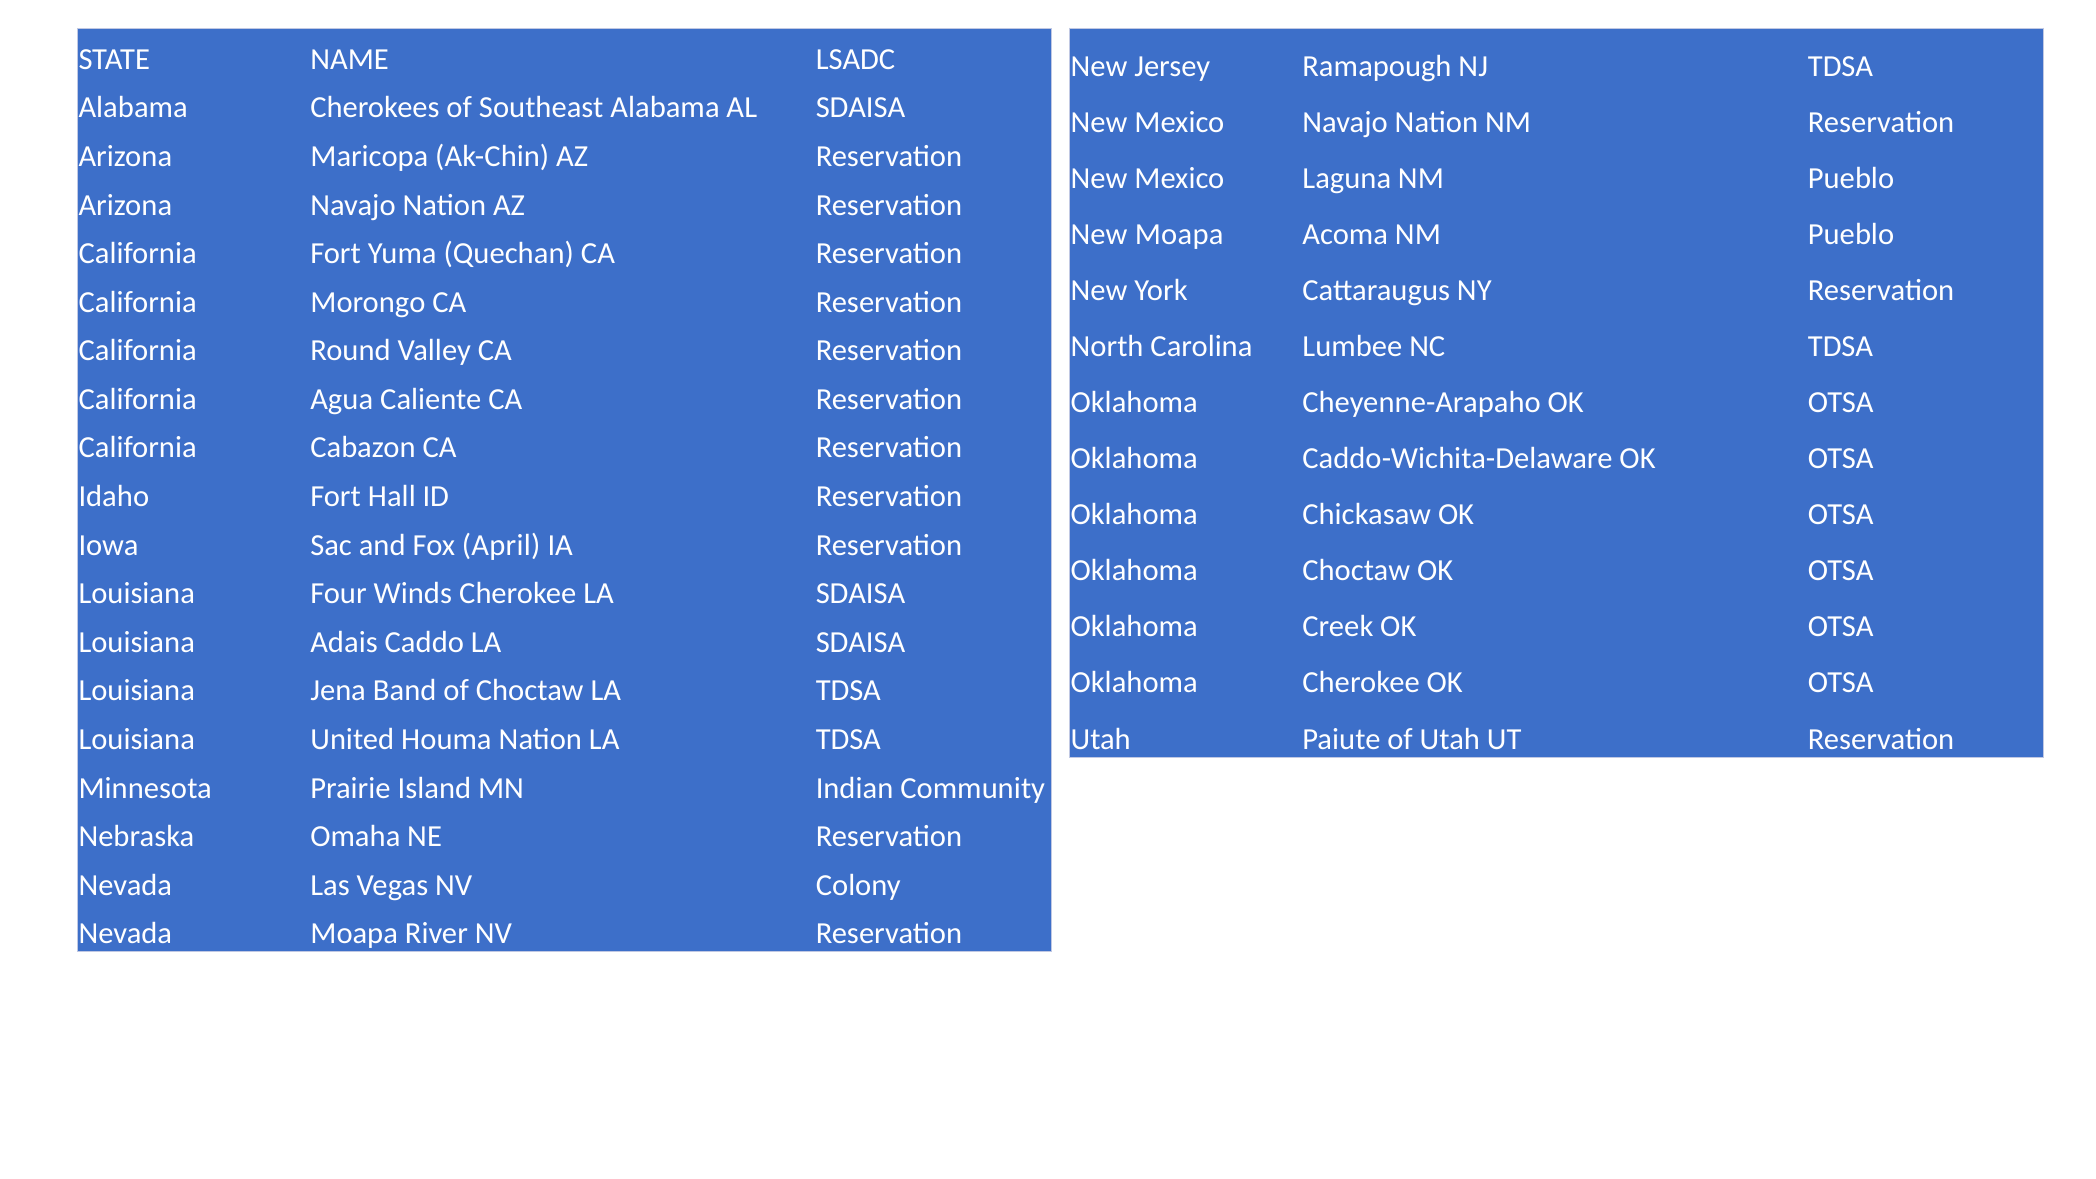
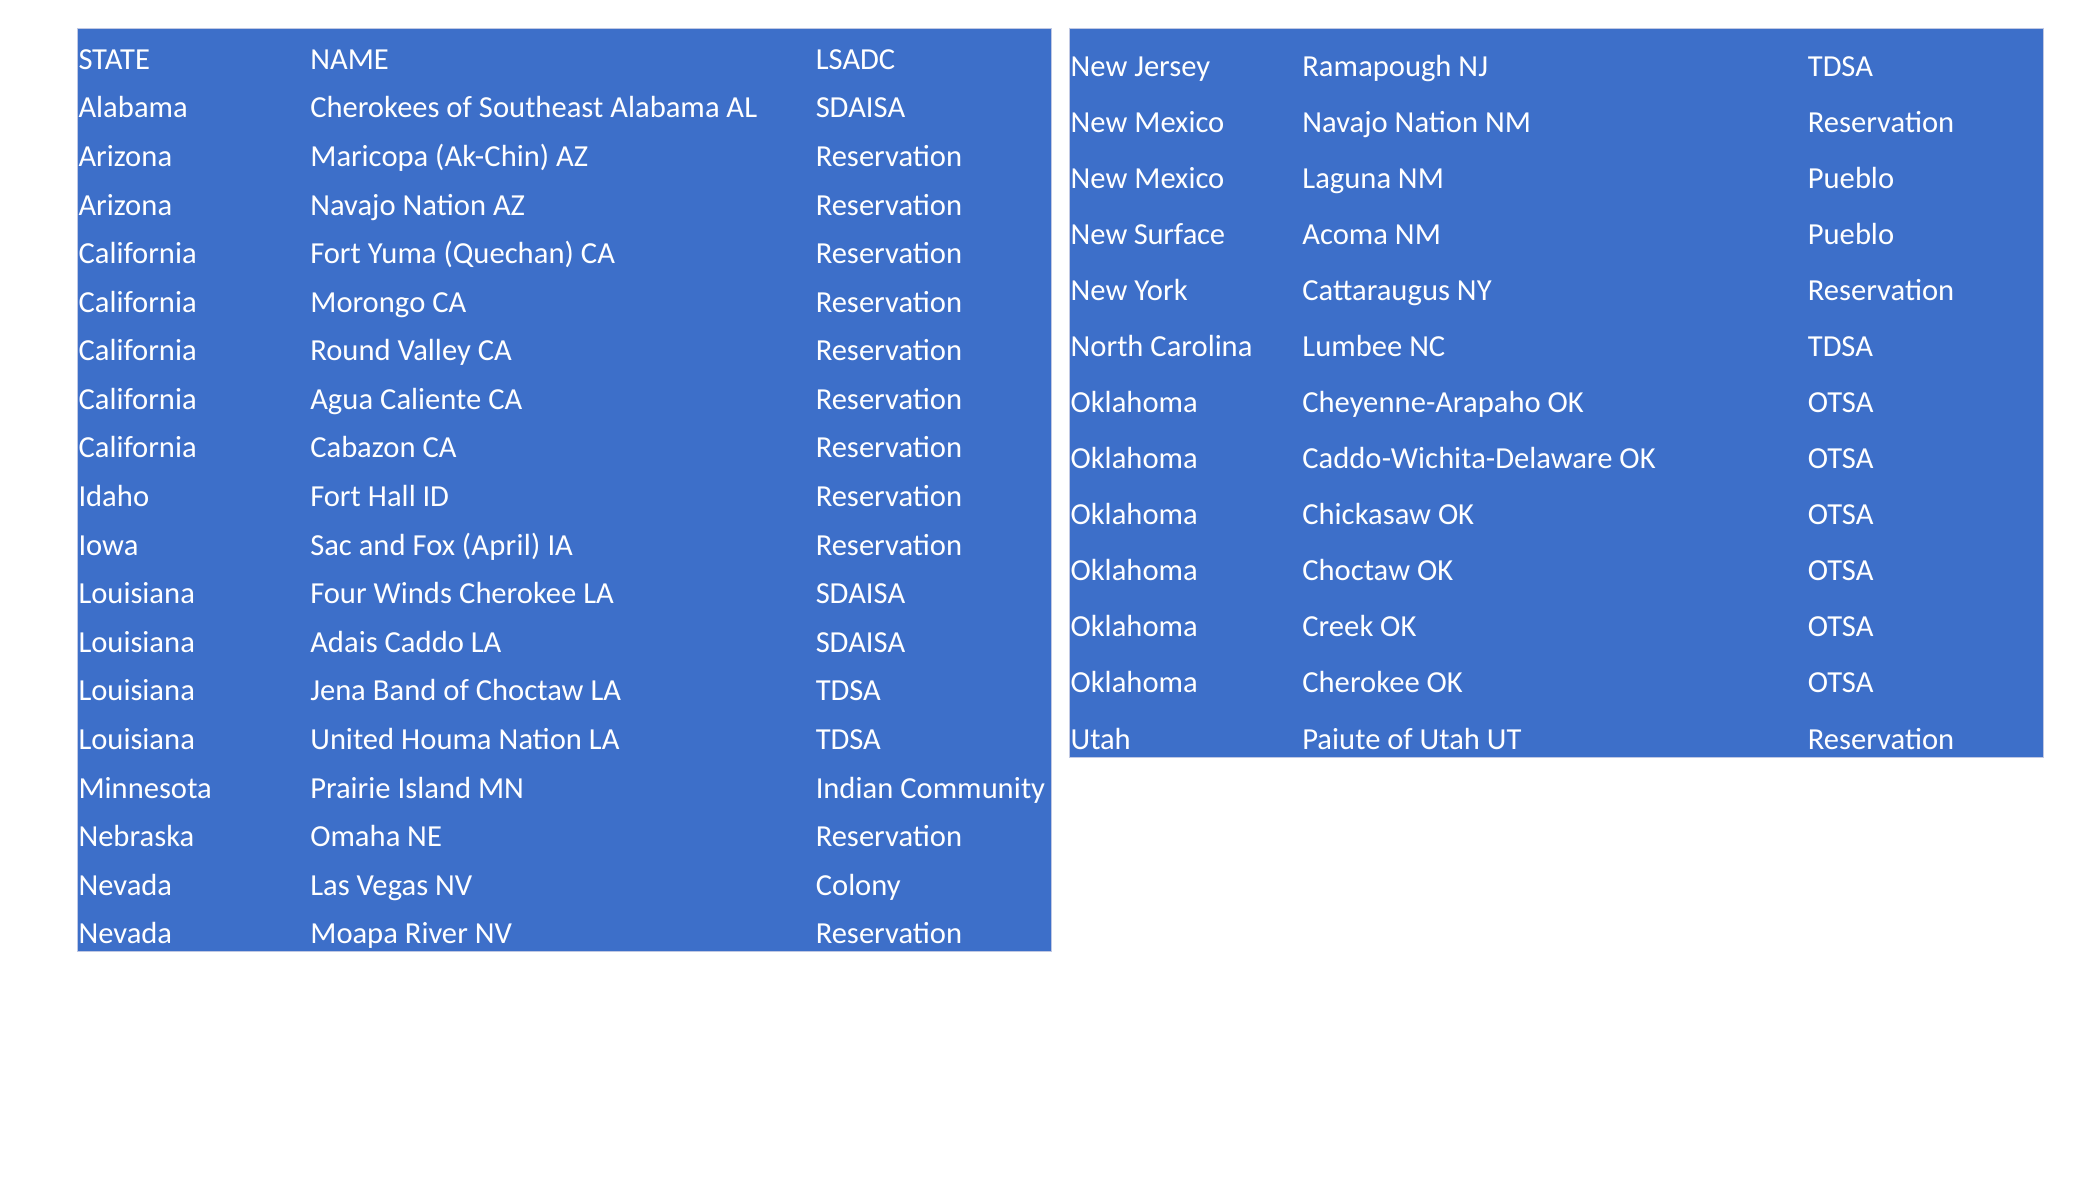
New Moapa: Moapa -> Surface
